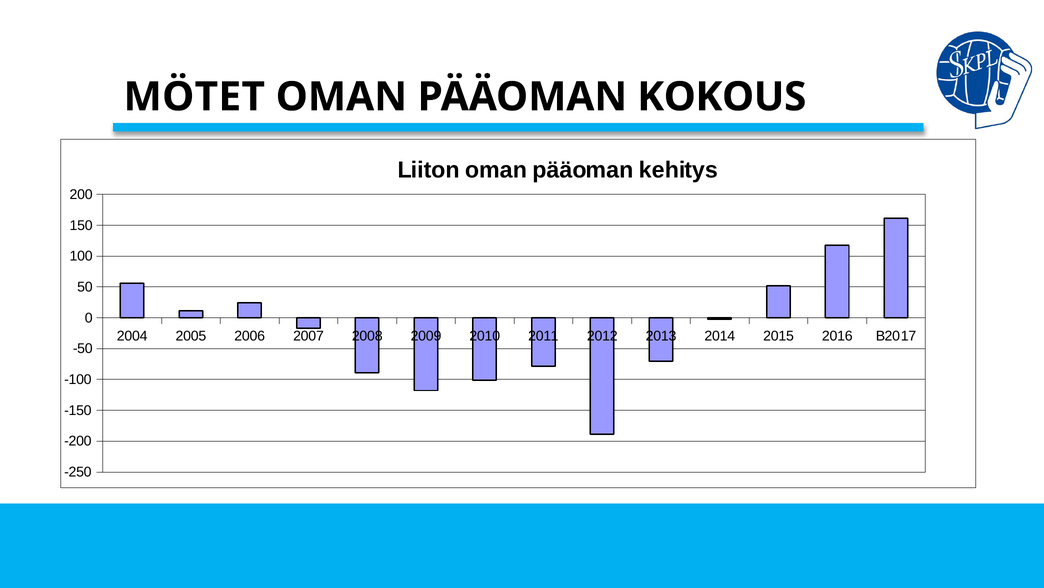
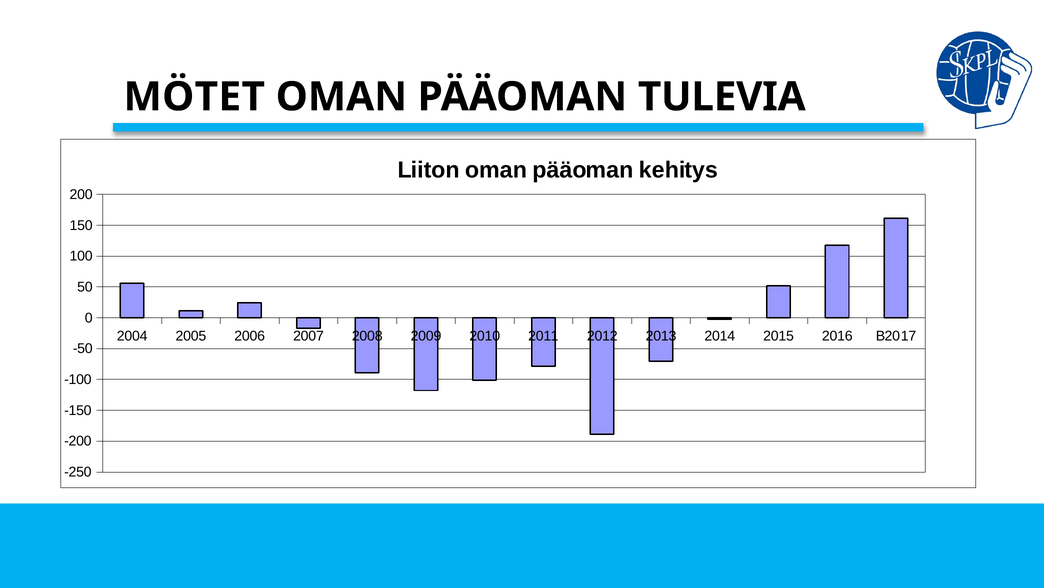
KOKOUS: KOKOUS -> TULEVIA
